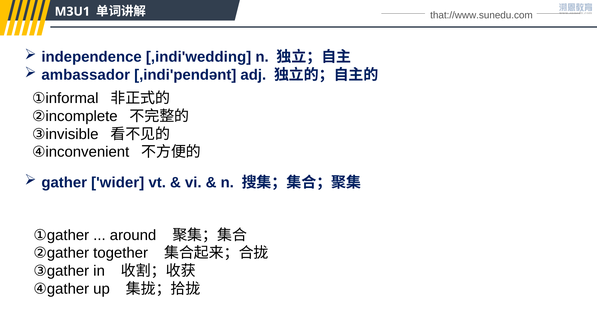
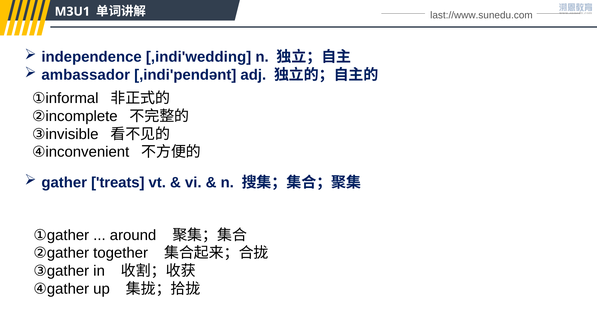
that://www.sunedu.com: that://www.sunedu.com -> last://www.sunedu.com
wider: wider -> treats
